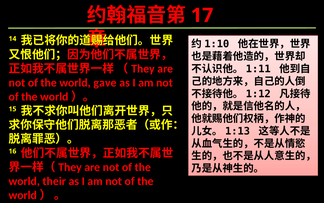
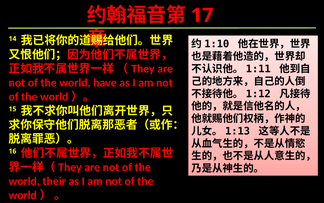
gave: gave -> have
